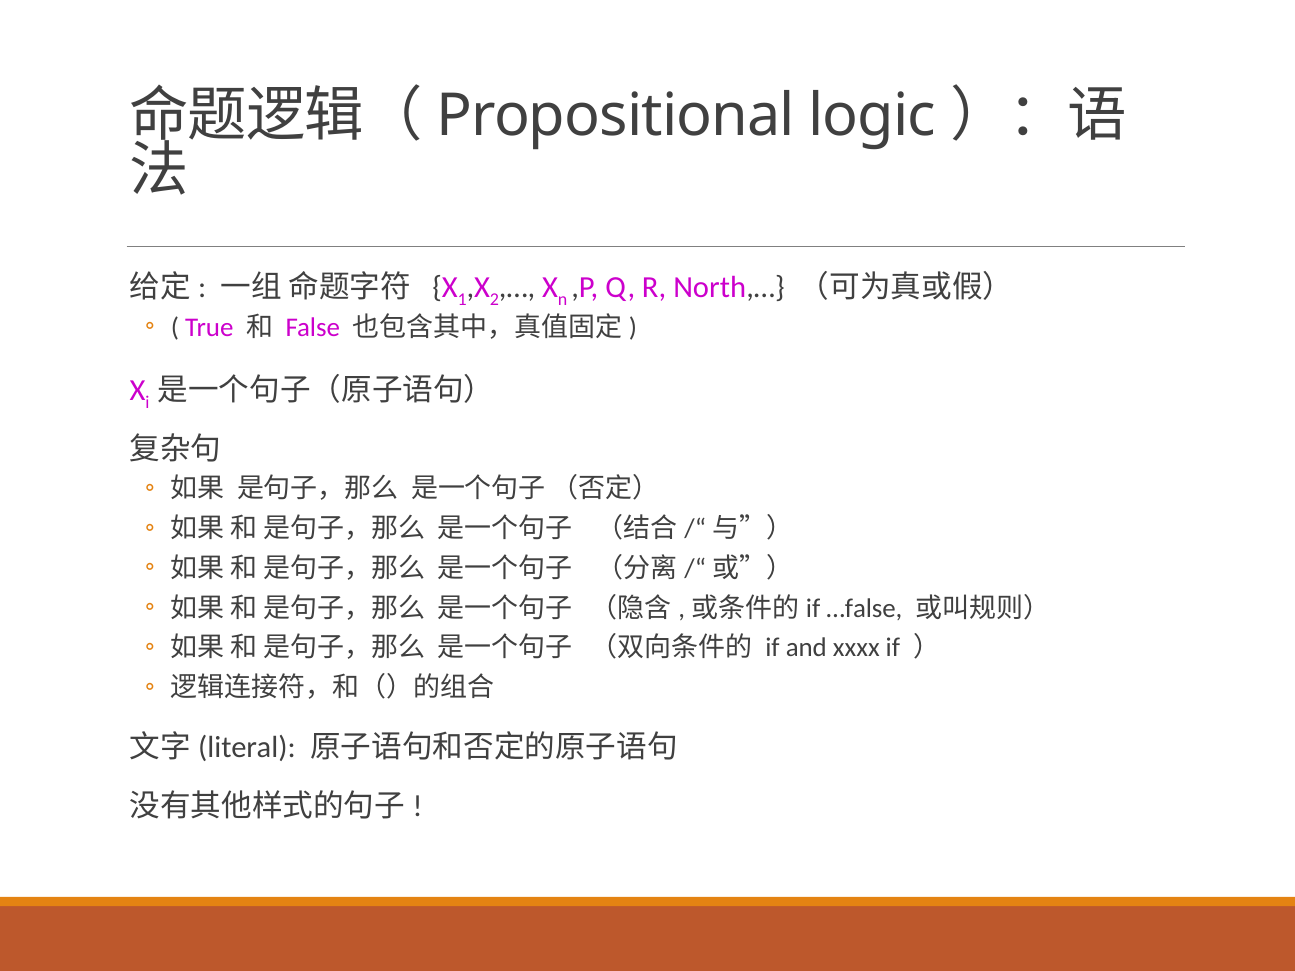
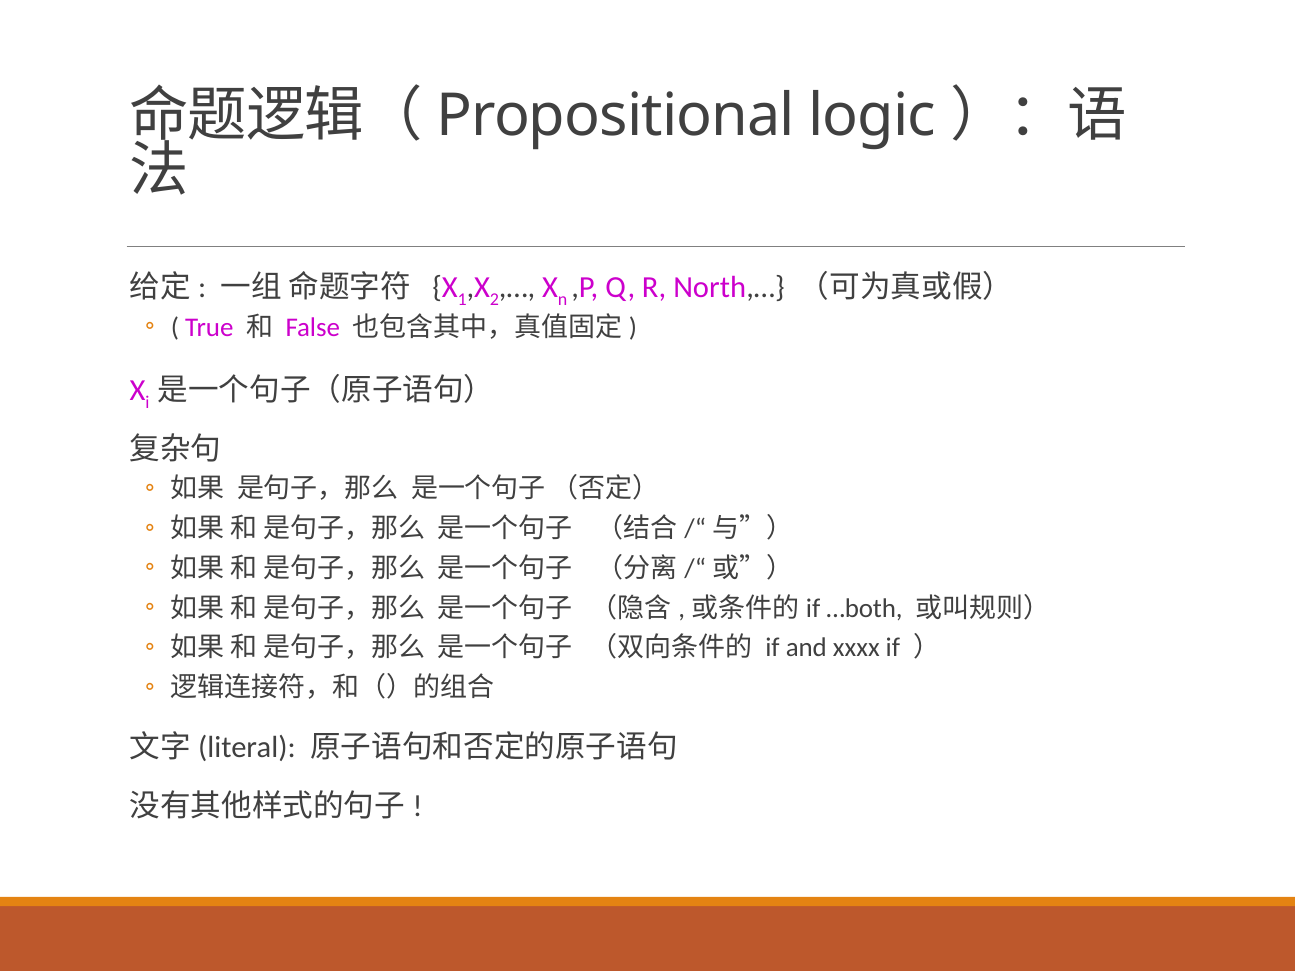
…false: …false -> …both
